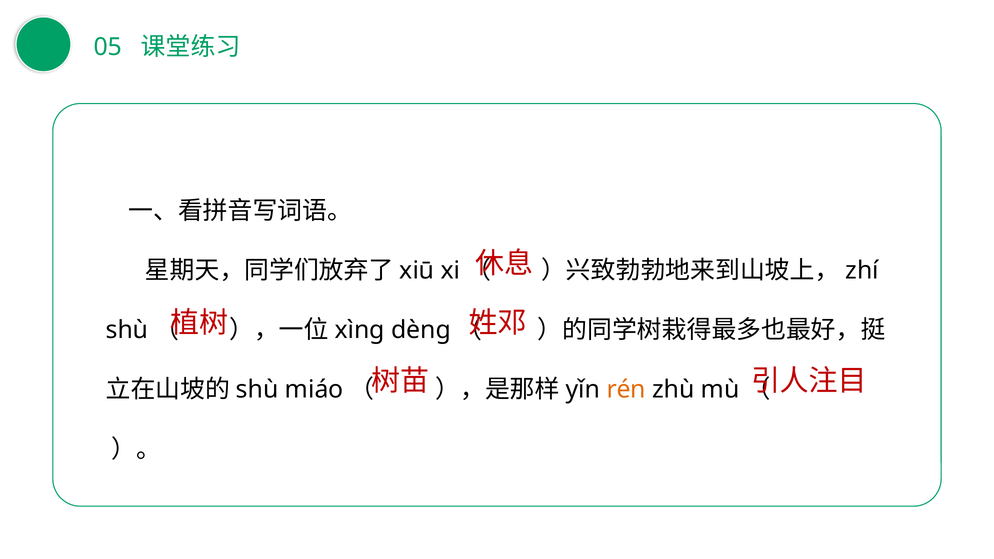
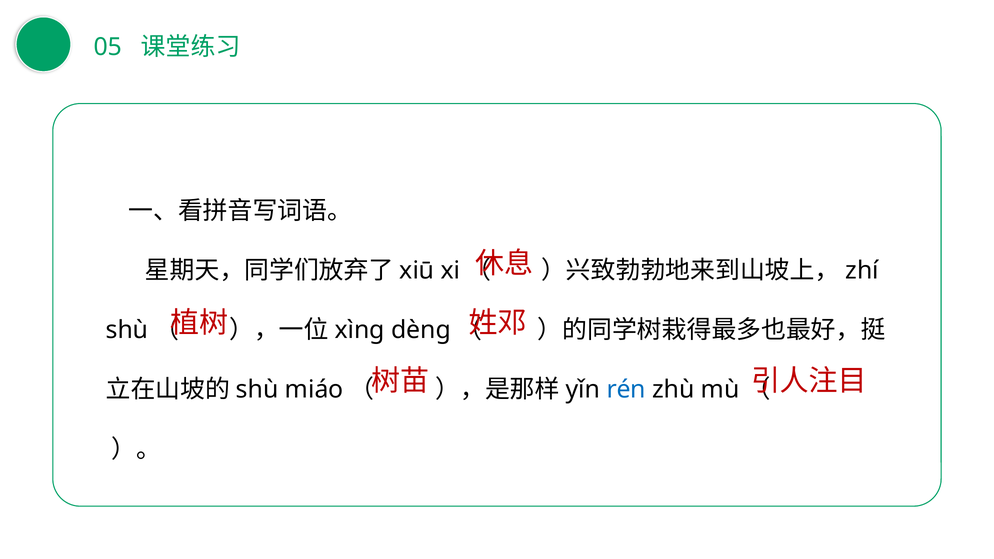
rén colour: orange -> blue
